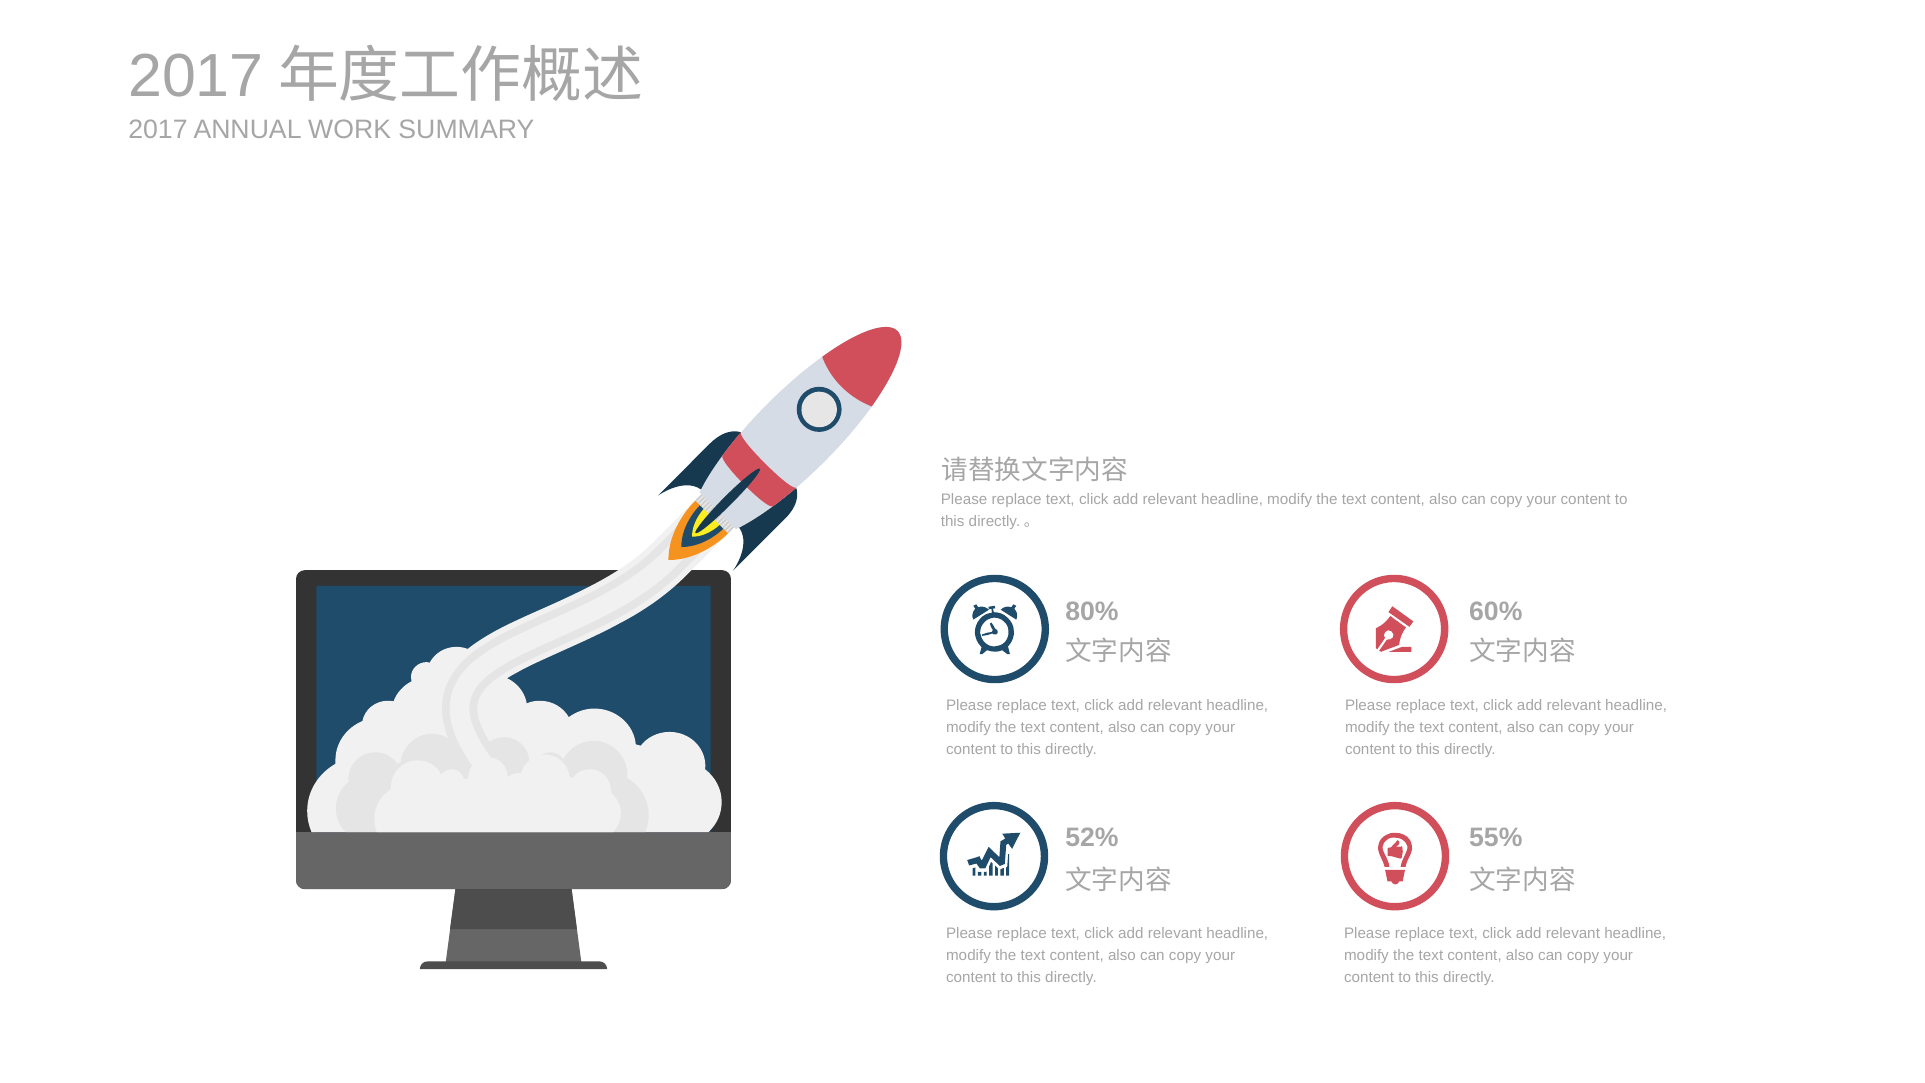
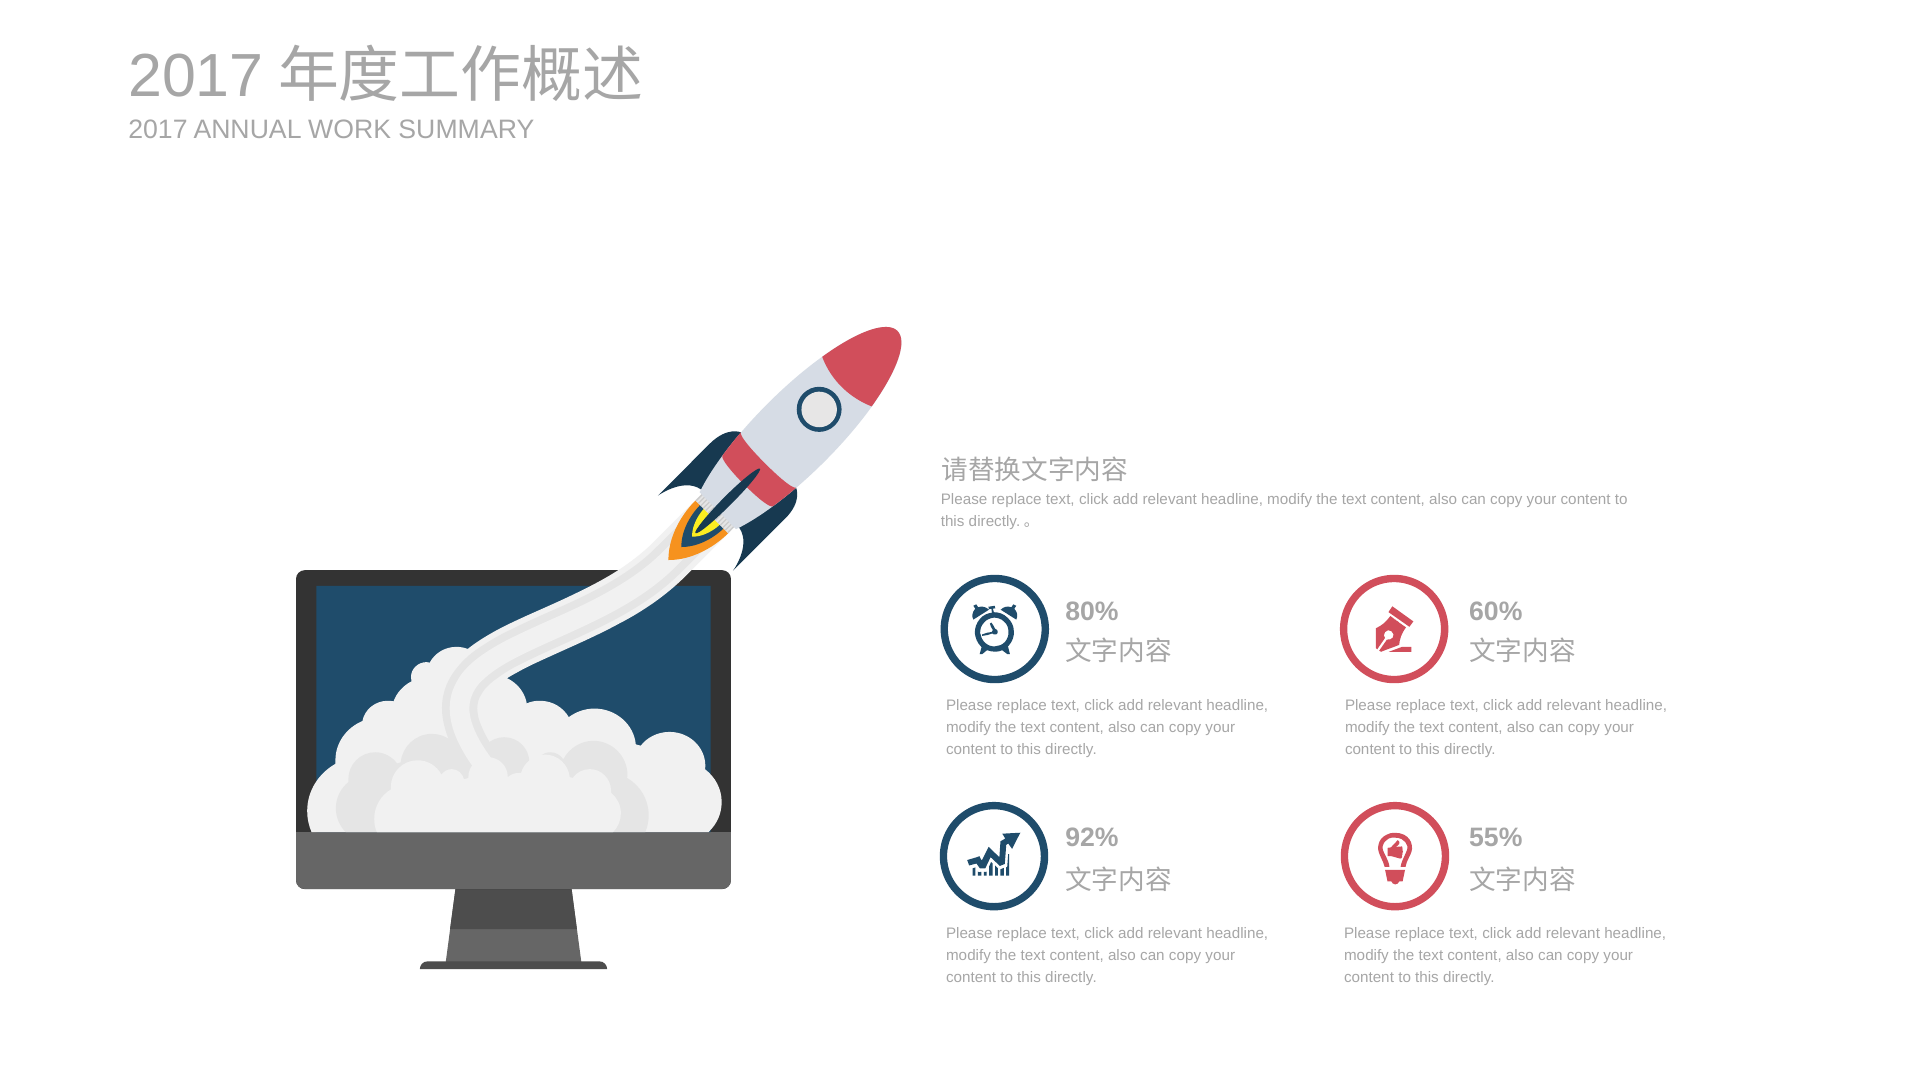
52%: 52% -> 92%
